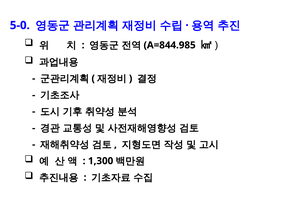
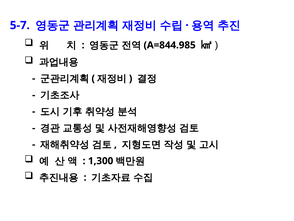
5-0: 5-0 -> 5-7
